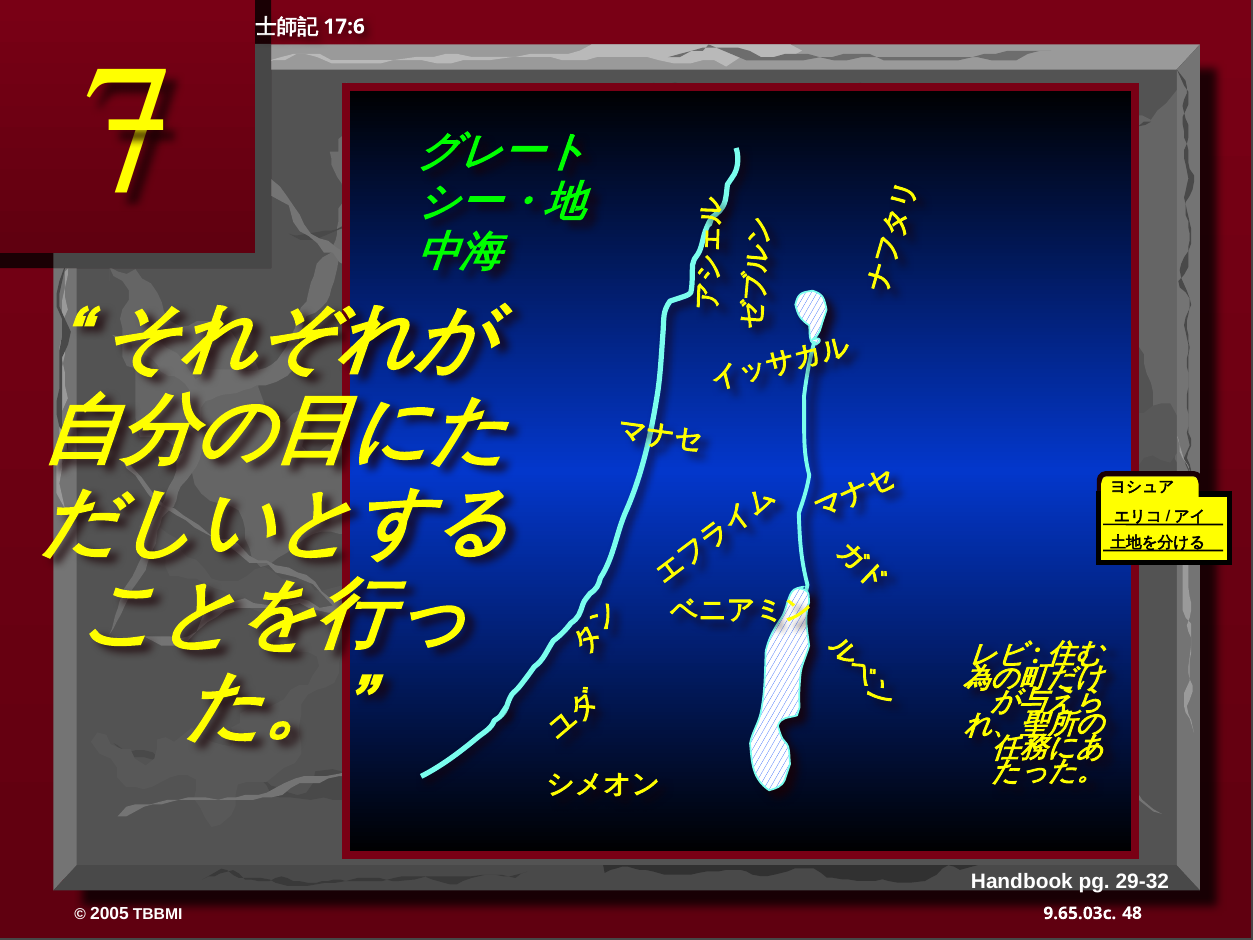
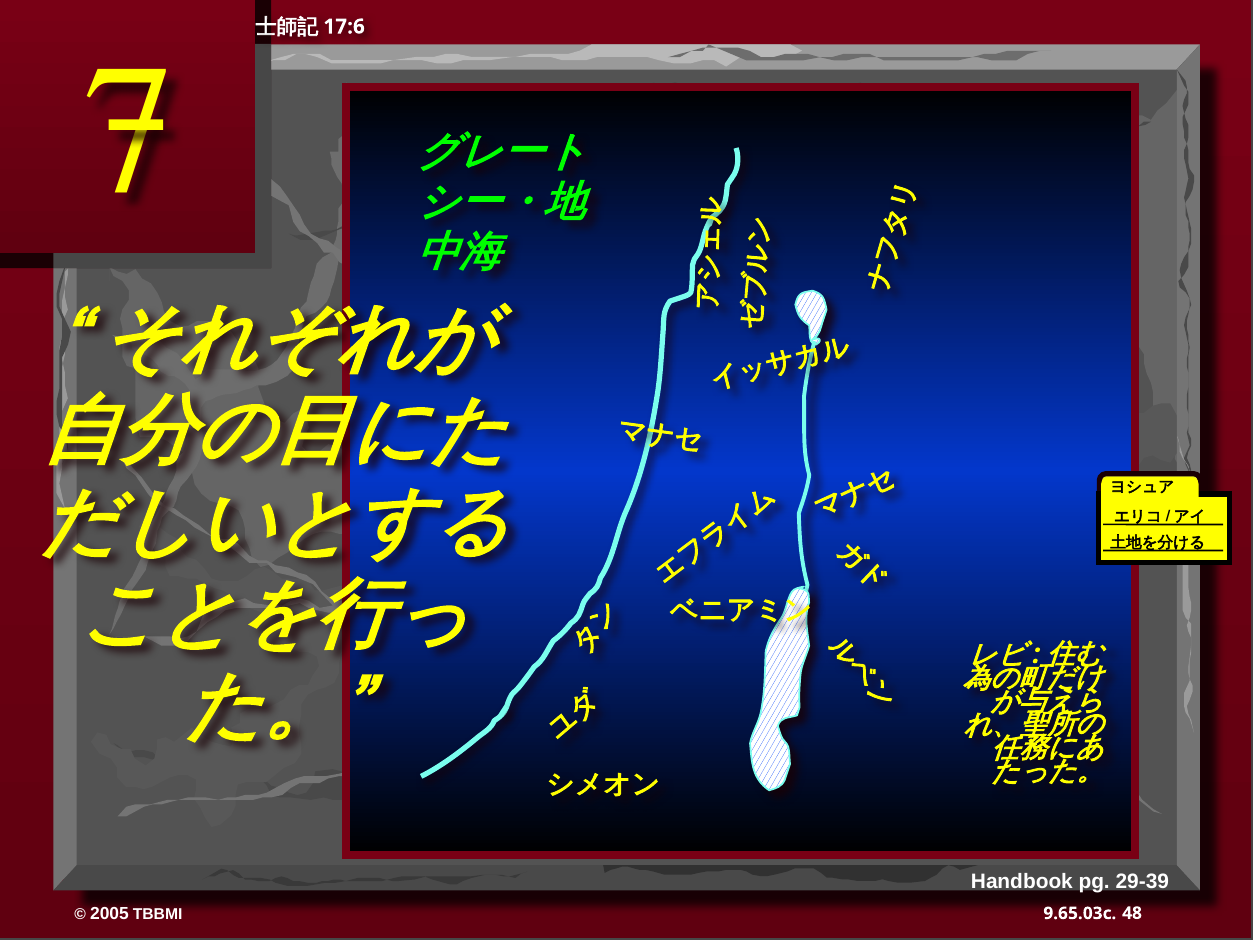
29-32: 29-32 -> 29-39
